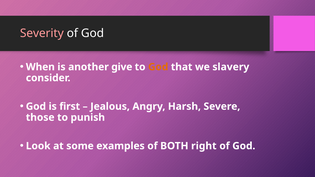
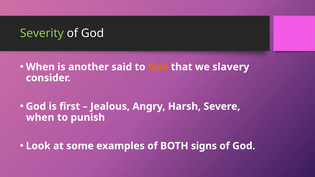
Severity colour: pink -> light green
give: give -> said
those at (40, 118): those -> when
right: right -> signs
